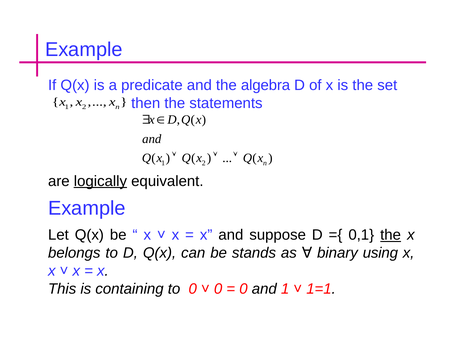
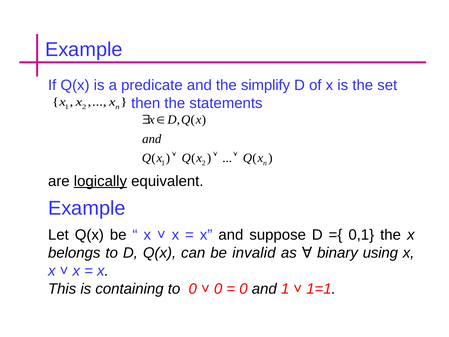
algebra: algebra -> simplify
the at (391, 235) underline: present -> none
stands: stands -> invalid
